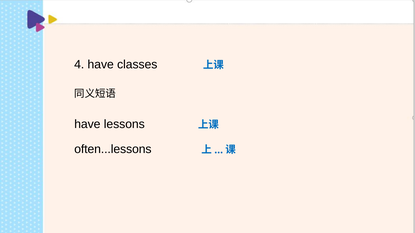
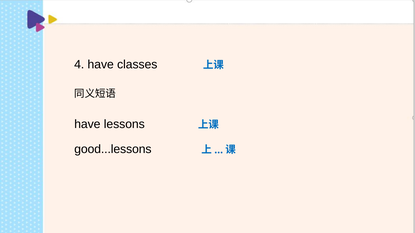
often...lessons: often...lessons -> good...lessons
